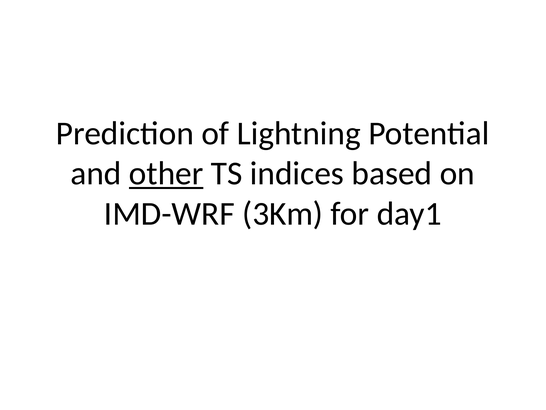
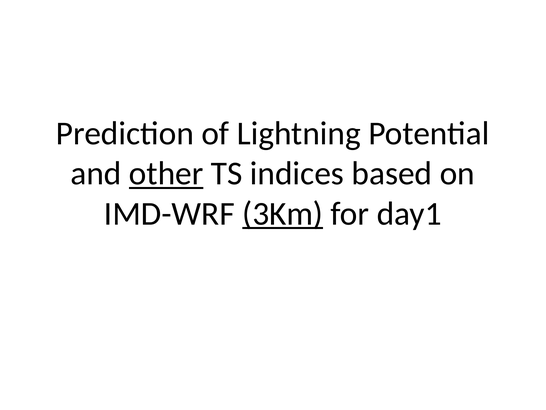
3Km underline: none -> present
